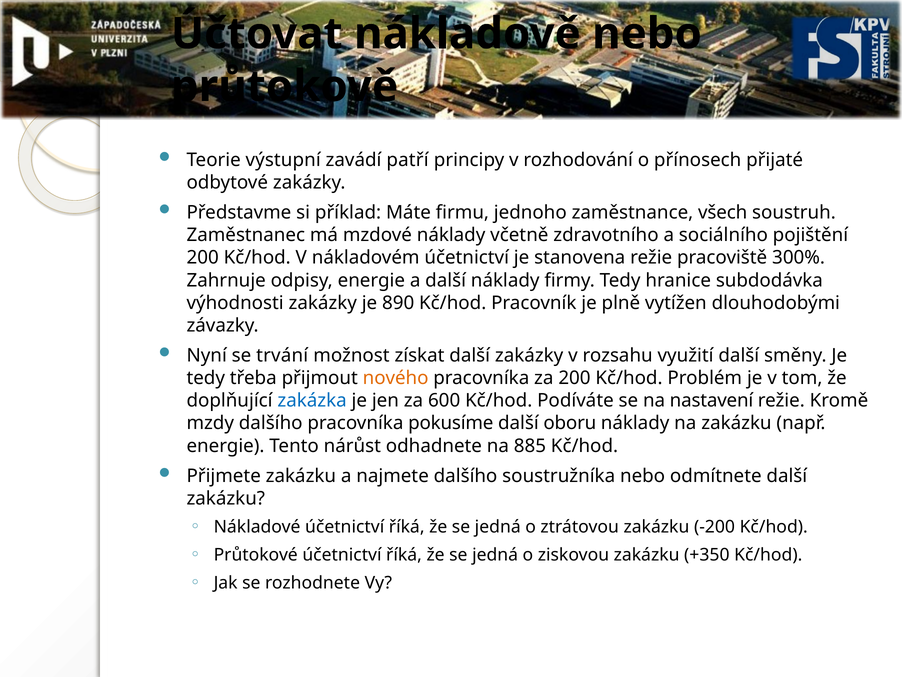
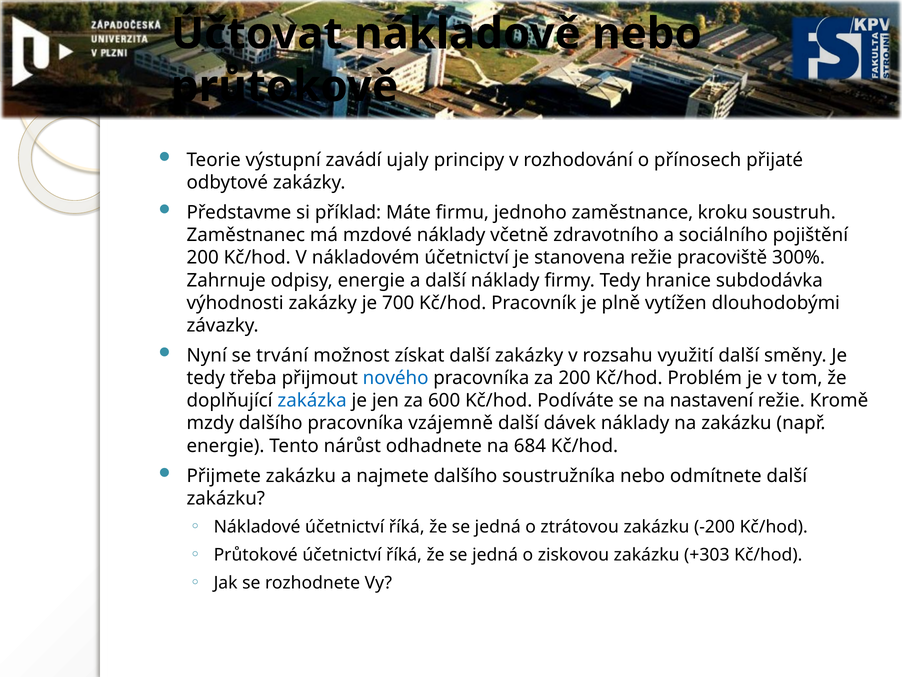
patří: patří -> ujaly
všech: všech -> kroku
890: 890 -> 700
nového colour: orange -> blue
pokusíme: pokusíme -> vzájemně
oboru: oboru -> dávek
885: 885 -> 684
+350: +350 -> +303
